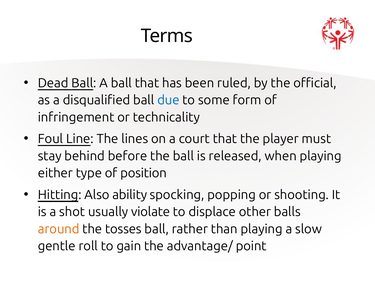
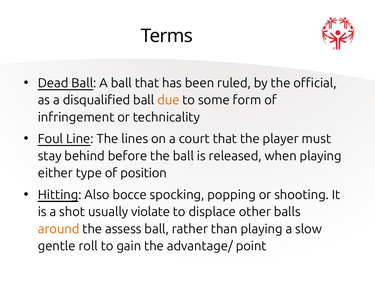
due colour: blue -> orange
ability: ability -> bocce
tosses: tosses -> assess
